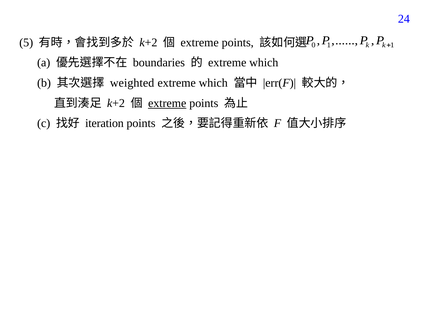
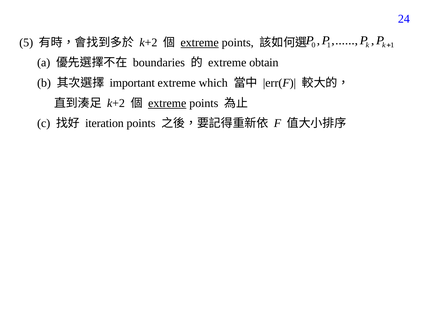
extreme at (200, 42) underline: none -> present
which at (264, 63): which -> obtain
weighted: weighted -> important
